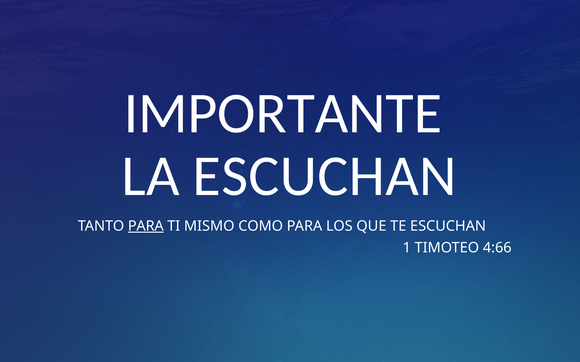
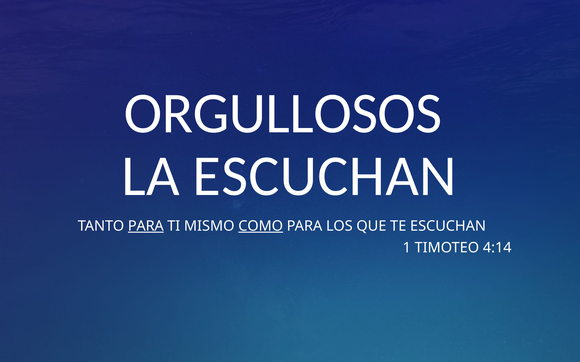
IMPORTANTE: IMPORTANTE -> ORGULLOSOS
COMO underline: none -> present
4:66: 4:66 -> 4:14
